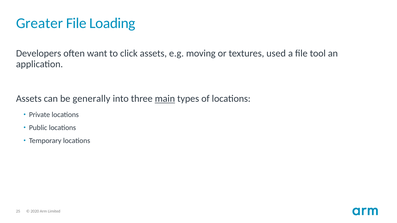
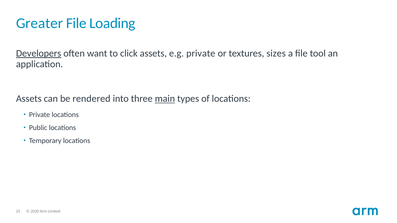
Developers underline: none -> present
e.g moving: moving -> private
used: used -> sizes
generally: generally -> rendered
